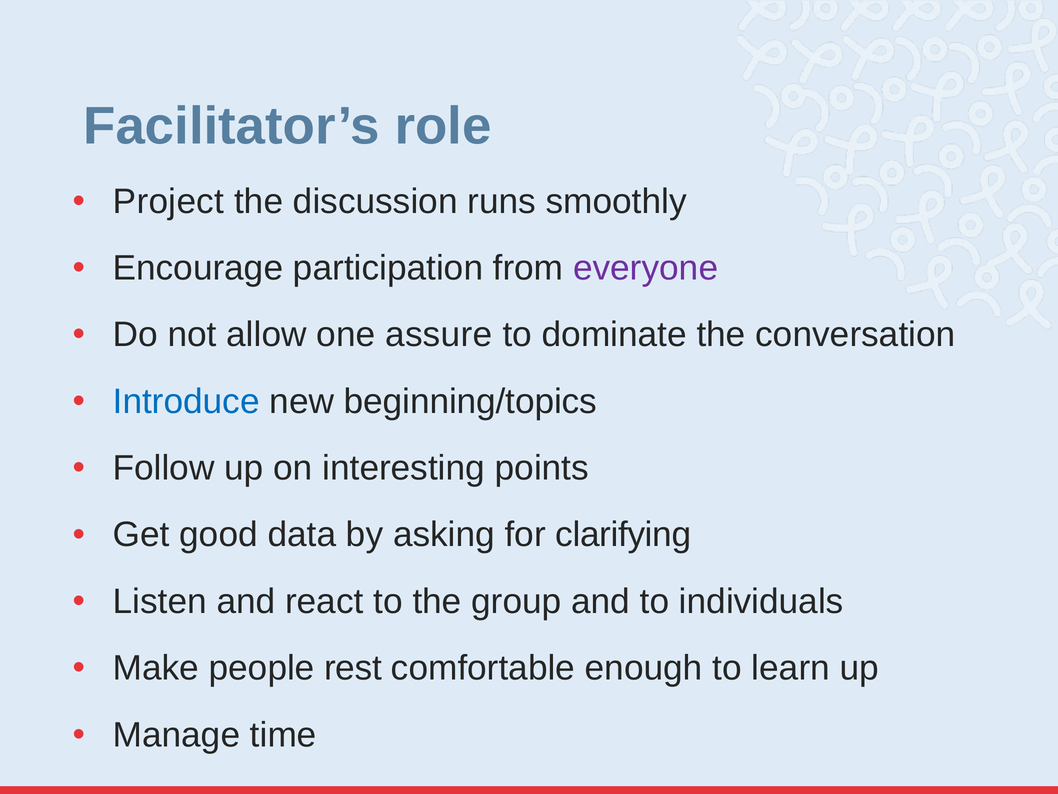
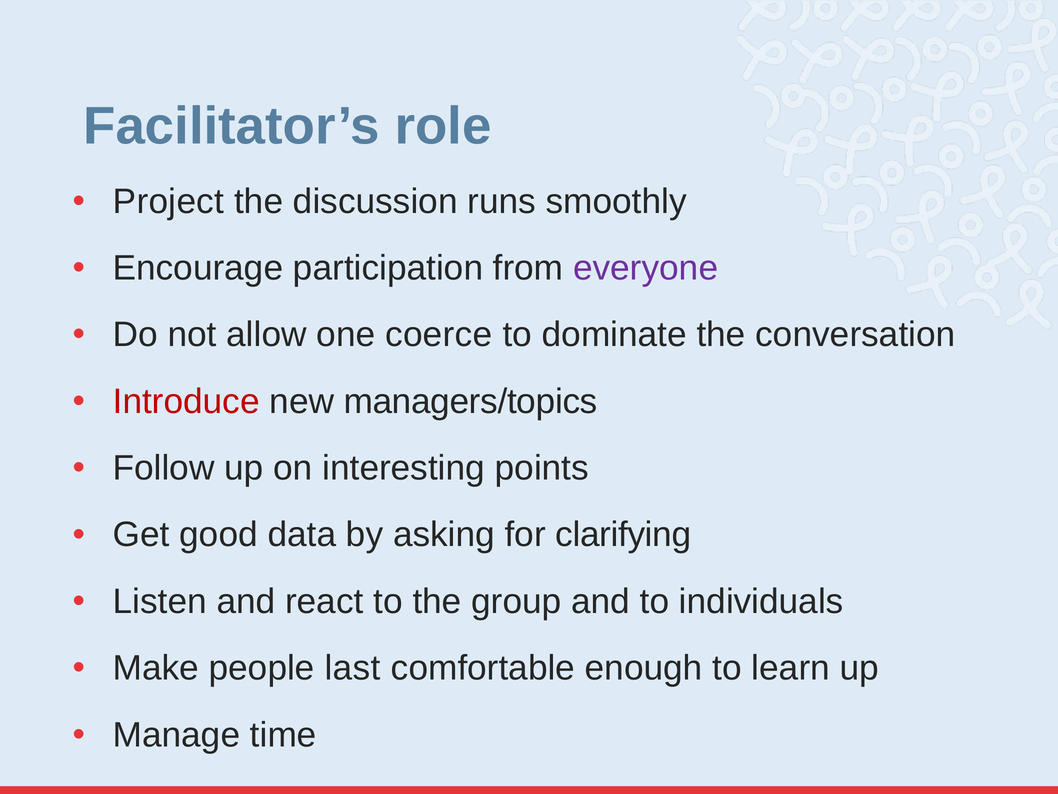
assure: assure -> coerce
Introduce colour: blue -> red
beginning/topics: beginning/topics -> managers/topics
rest: rest -> last
